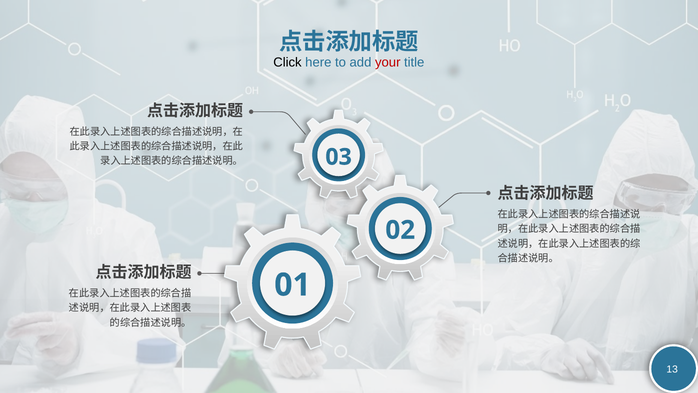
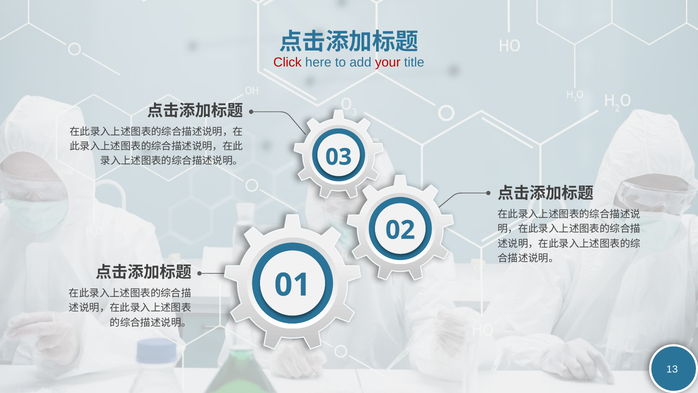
Click colour: black -> red
